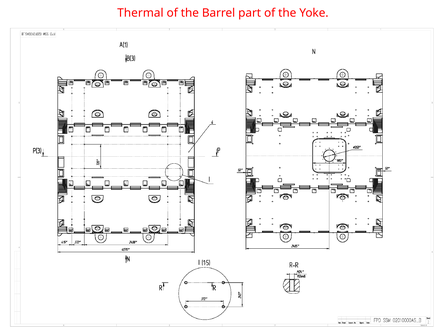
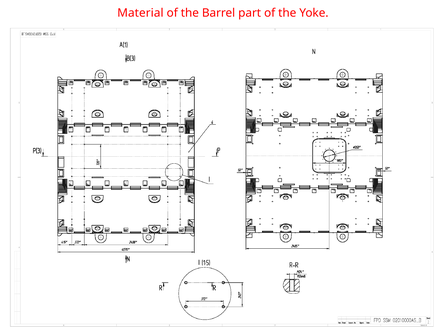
Thermal: Thermal -> Material
